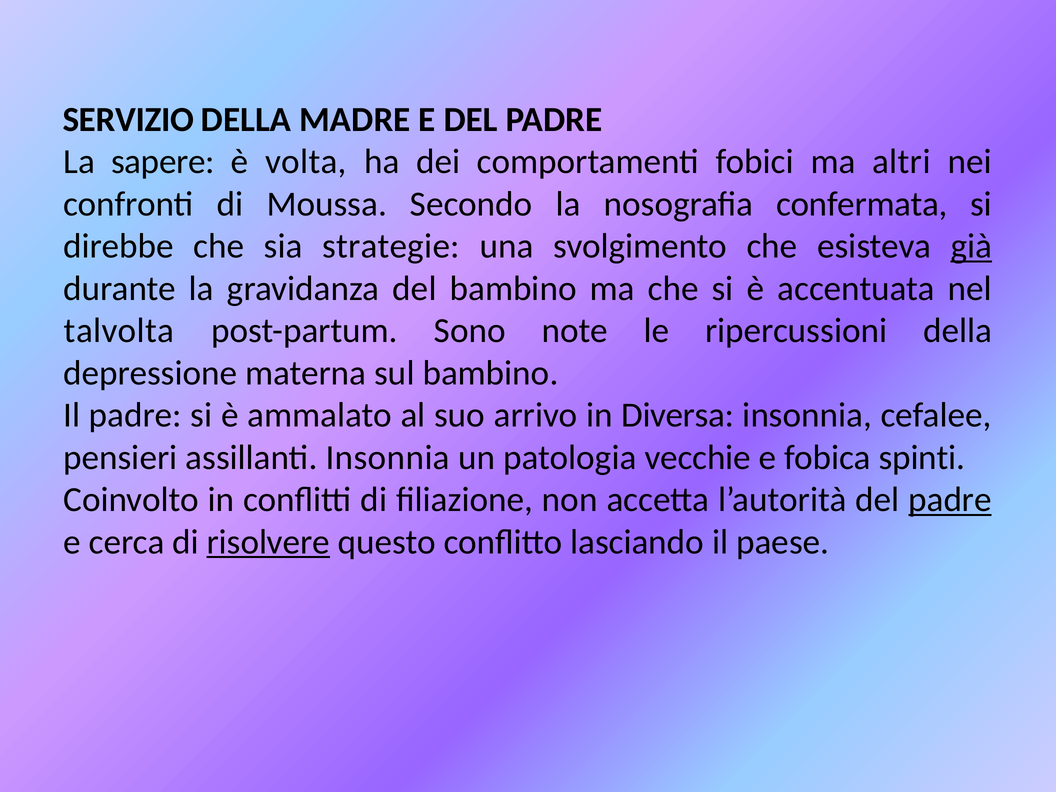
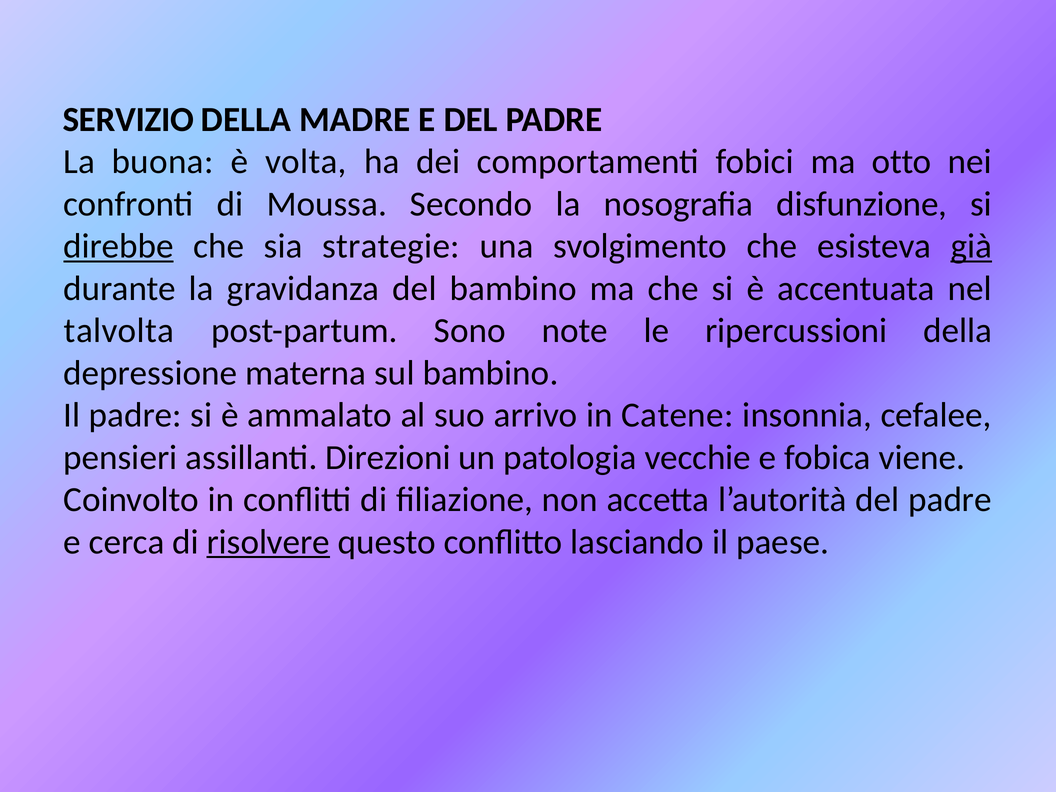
sapere: sapere -> buona
altri: altri -> otto
confermata: confermata -> disfunzione
direbbe underline: none -> present
Diversa: Diversa -> Catene
assillanti Insonnia: Insonnia -> Direzioni
spinti: spinti -> viene
padre at (950, 500) underline: present -> none
